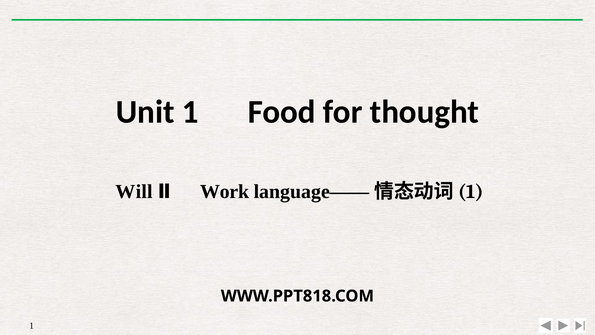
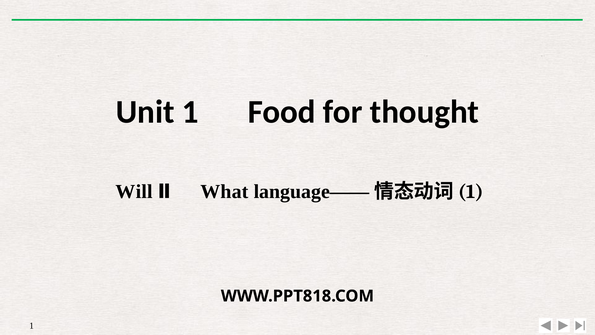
Work: Work -> What
